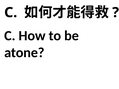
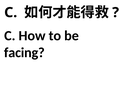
atone: atone -> facing
